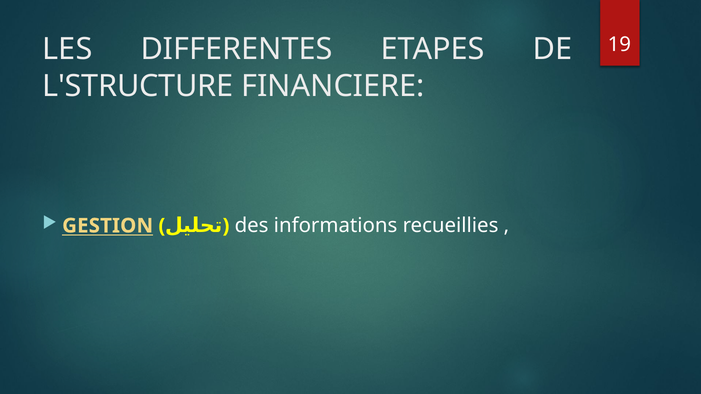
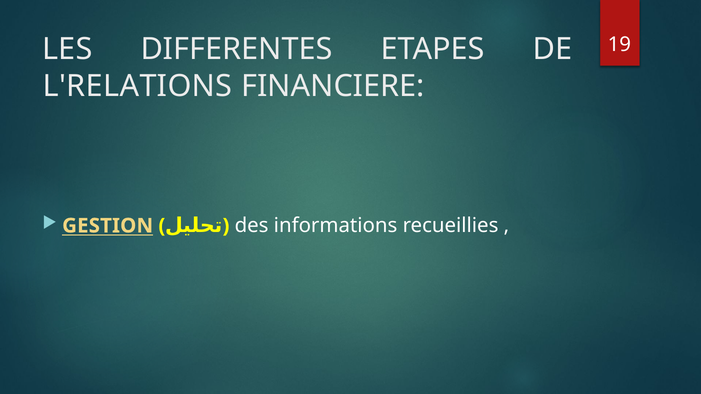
L'STRUCTURE: L'STRUCTURE -> L'RELATIONS
